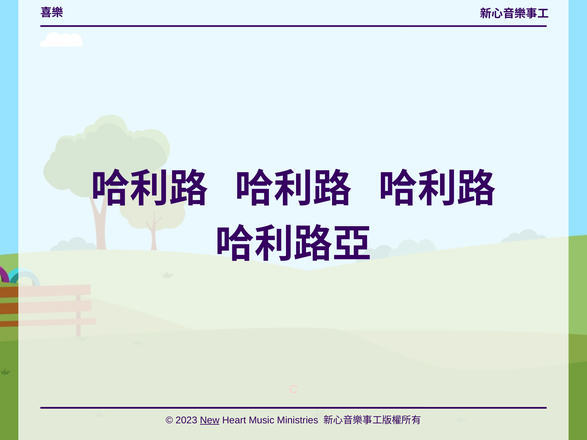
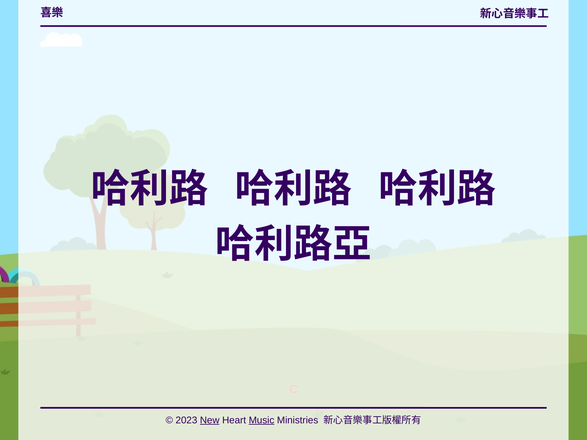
Music underline: none -> present
